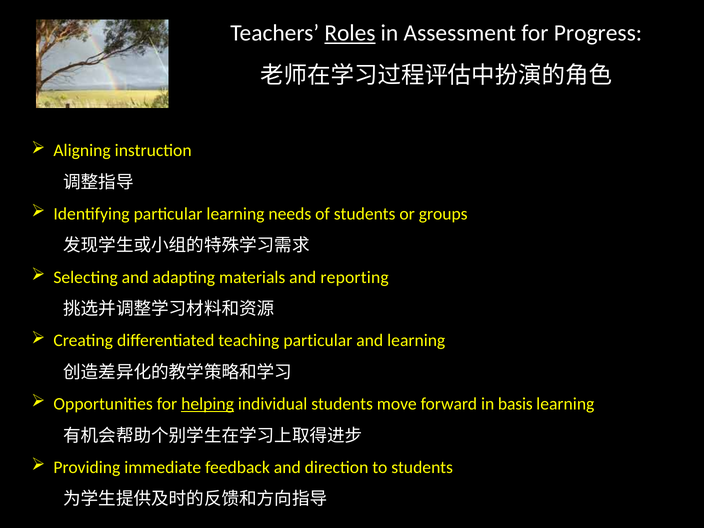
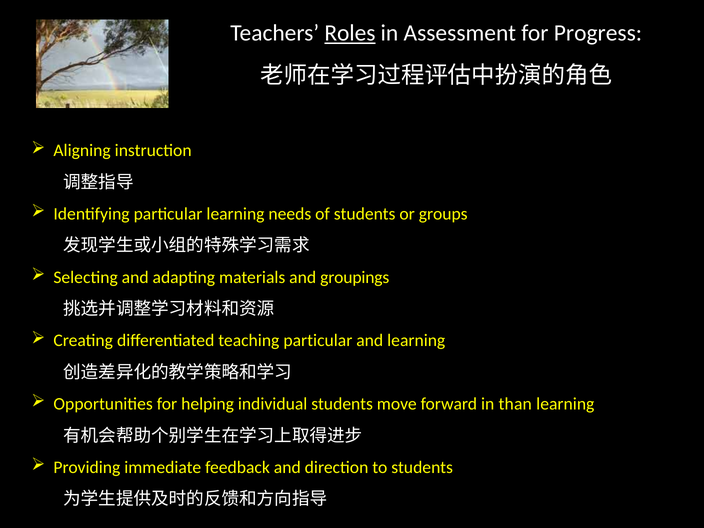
reporting: reporting -> groupings
helping underline: present -> none
basis: basis -> than
